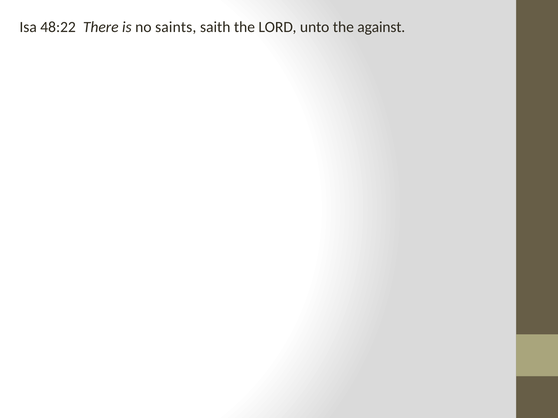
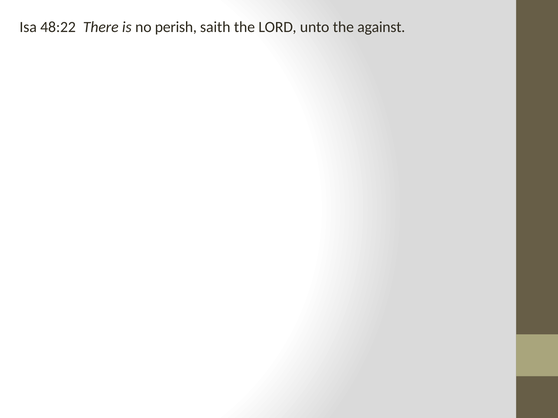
saints: saints -> perish
